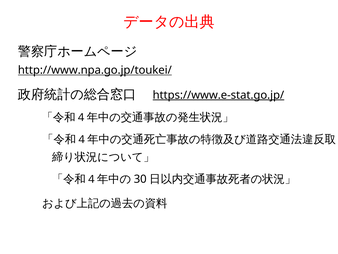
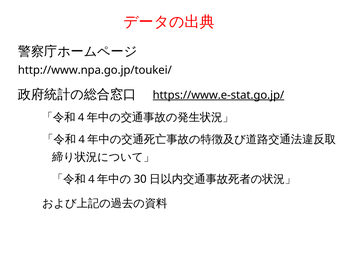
http://www.npa.go.jp/toukei/ underline: present -> none
